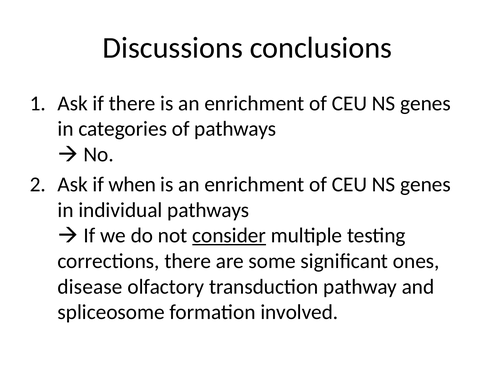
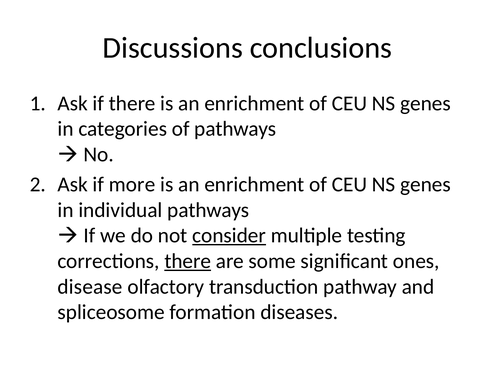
when: when -> more
there at (188, 261) underline: none -> present
involved: involved -> diseases
